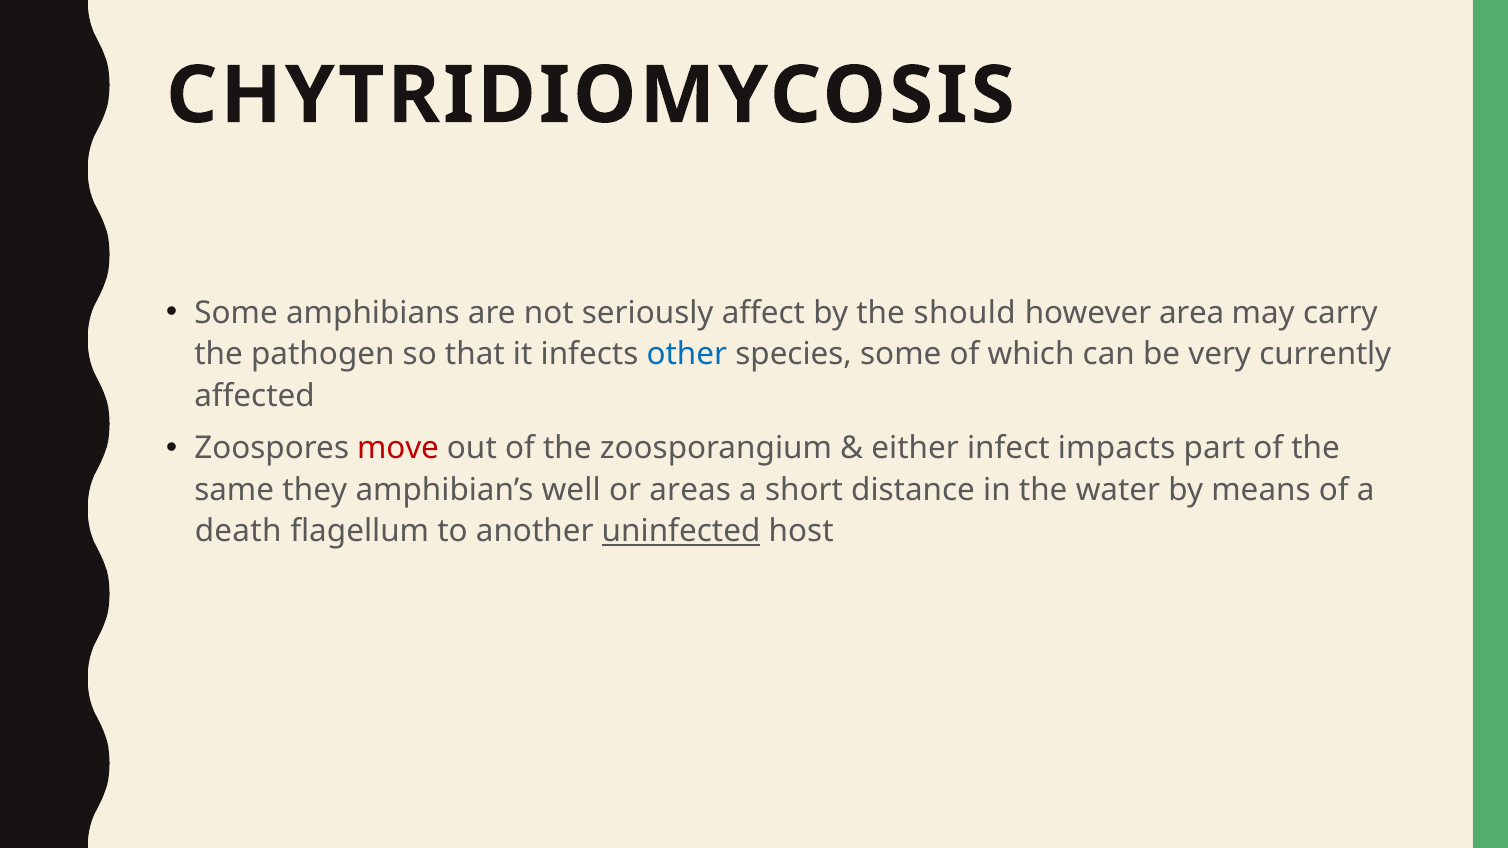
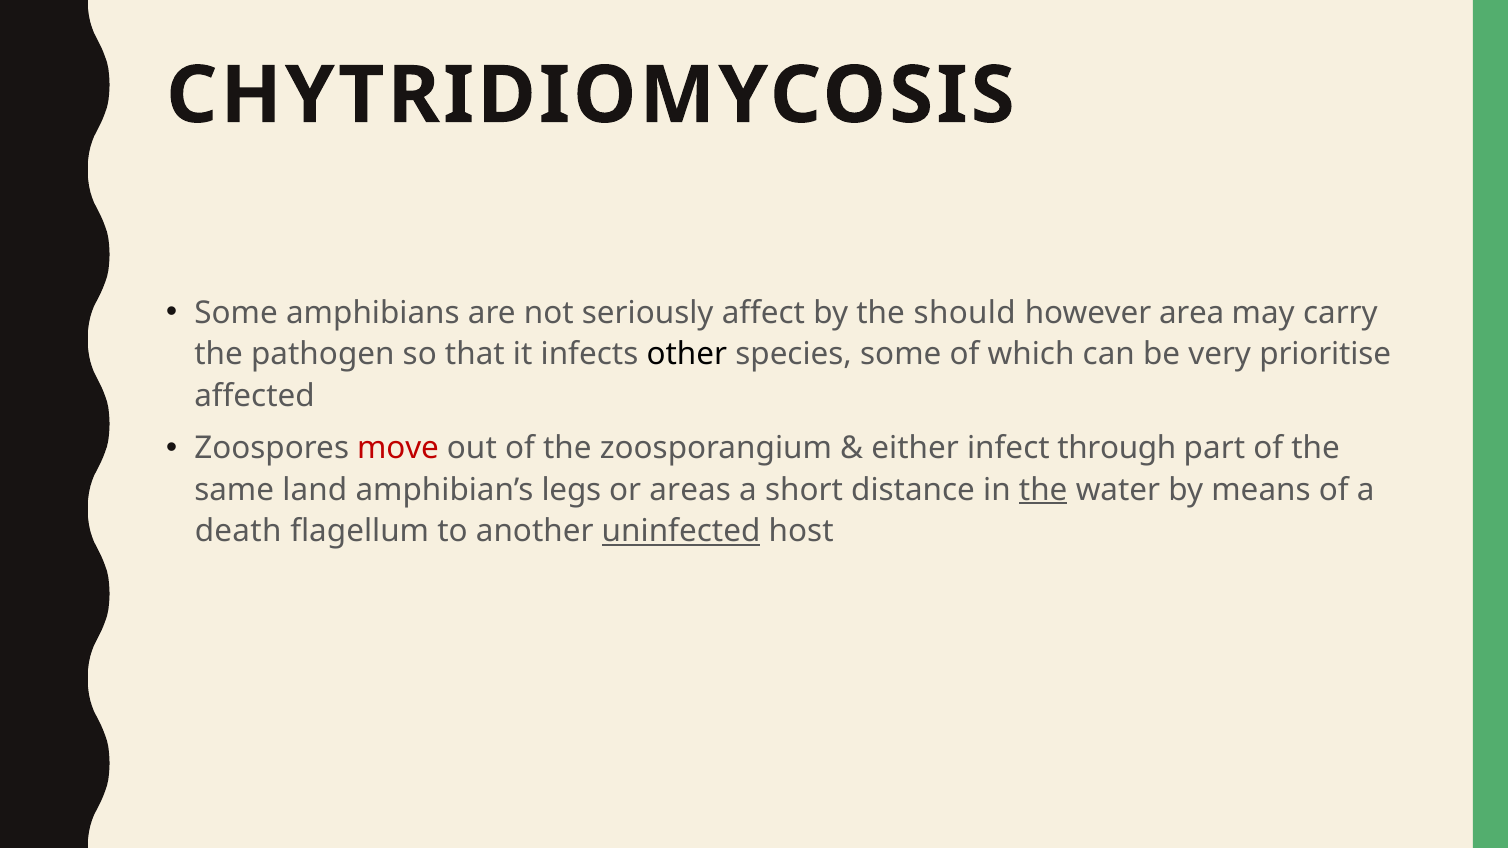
other colour: blue -> black
currently: currently -> prioritise
impacts: impacts -> through
they: they -> land
well: well -> legs
the at (1043, 490) underline: none -> present
